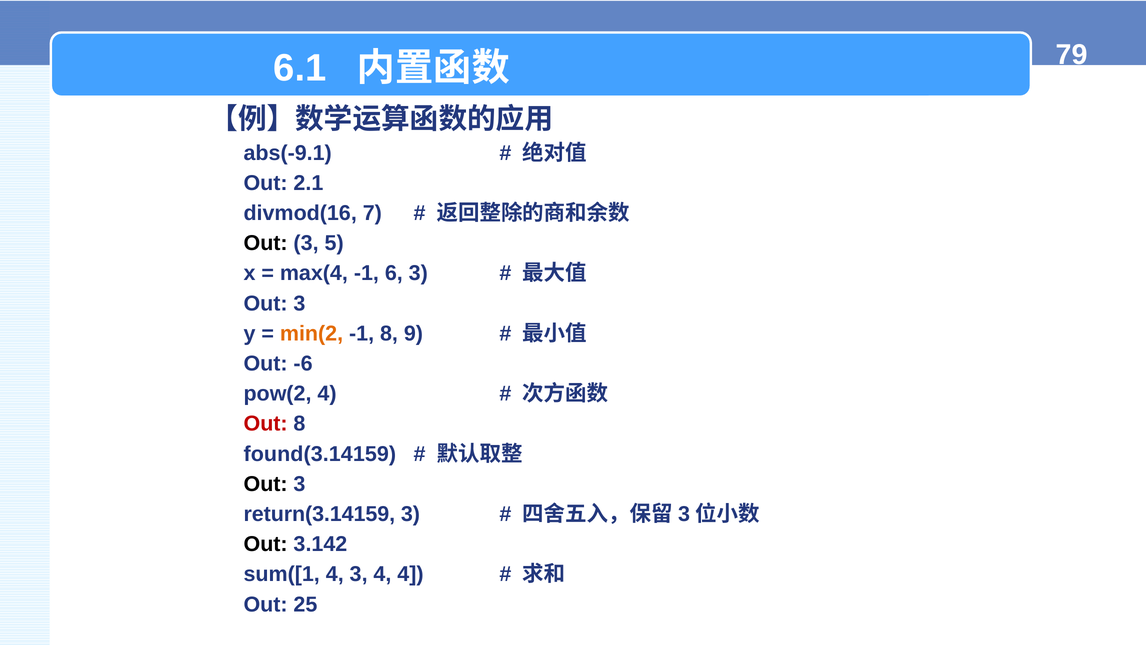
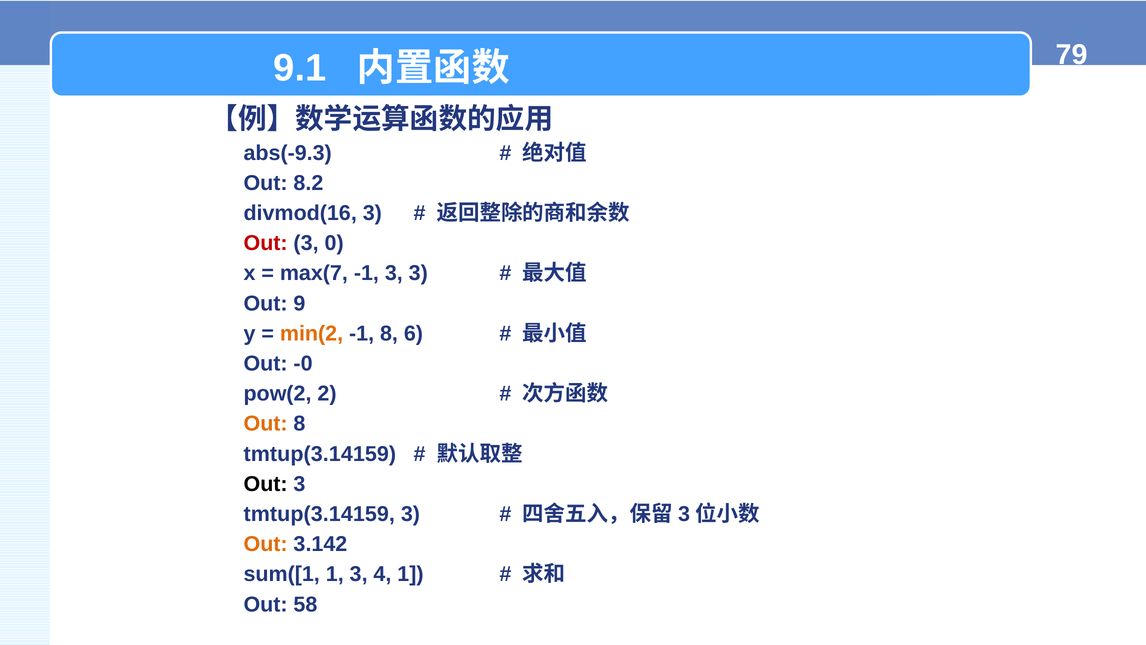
6.1: 6.1 -> 9.1
abs(-9.1: abs(-9.1 -> abs(-9.3
2.1: 2.1 -> 8.2
divmod(16 7: 7 -> 3
Out at (266, 243) colour: black -> red
5: 5 -> 0
max(4: max(4 -> max(7
-1 6: 6 -> 3
3 at (299, 303): 3 -> 9
9: 9 -> 6
-6: -6 -> -0
pow(2 4: 4 -> 2
Out at (266, 424) colour: red -> orange
found(3.14159 at (320, 454): found(3.14159 -> tmtup(3.14159
return(3.14159 at (319, 514): return(3.14159 -> tmtup(3.14159
Out at (266, 544) colour: black -> orange
sum([1 4: 4 -> 1
4 4: 4 -> 1
25: 25 -> 58
